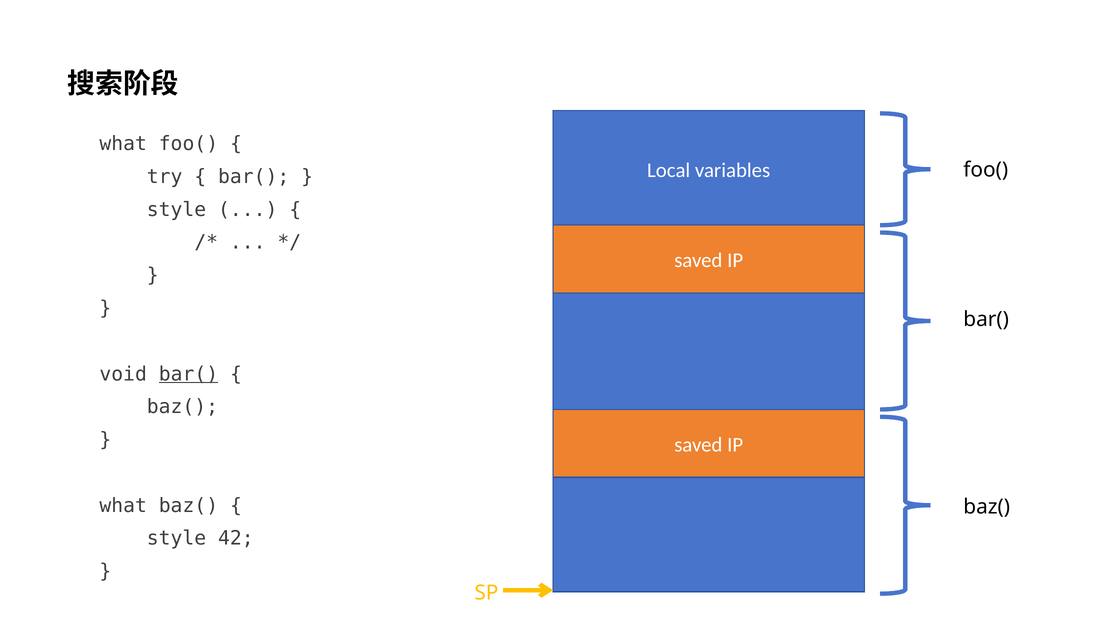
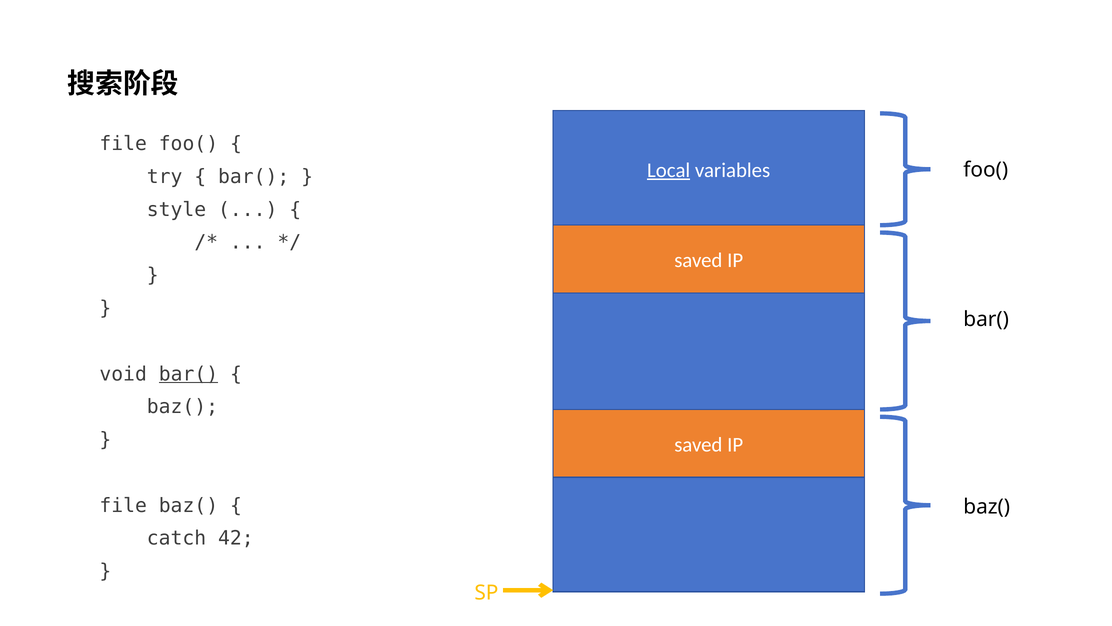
what at (123, 144): what -> file
Local underline: none -> present
what at (123, 505): what -> file
style at (177, 538): style -> catch
